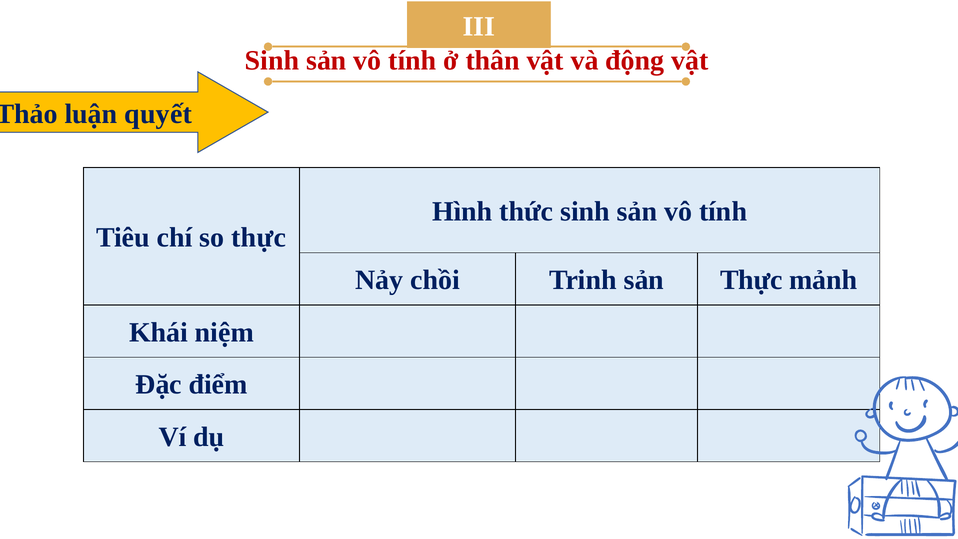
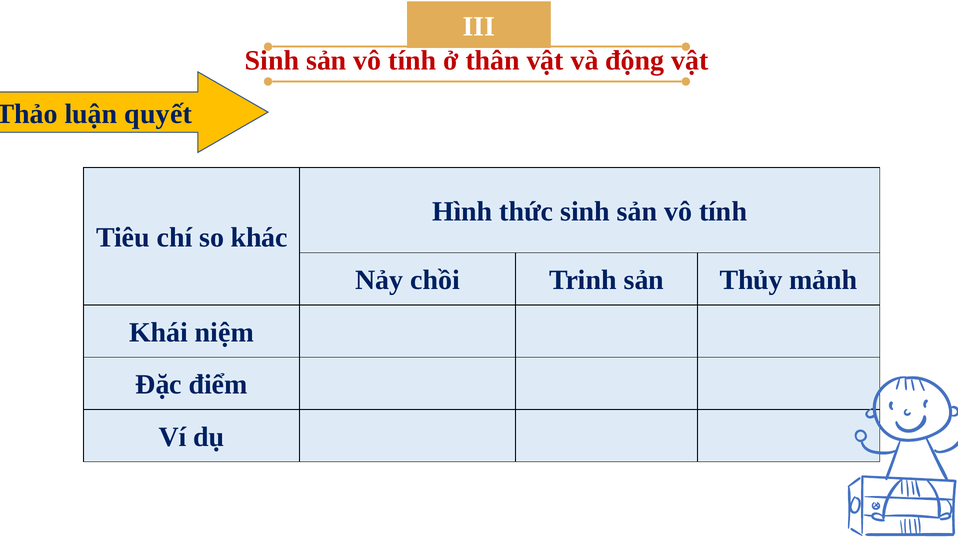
so thực: thực -> khác
sản Thực: Thực -> Thủy
